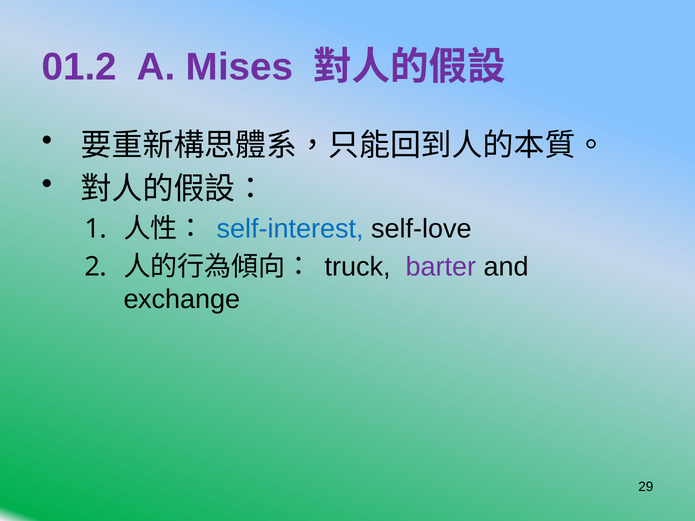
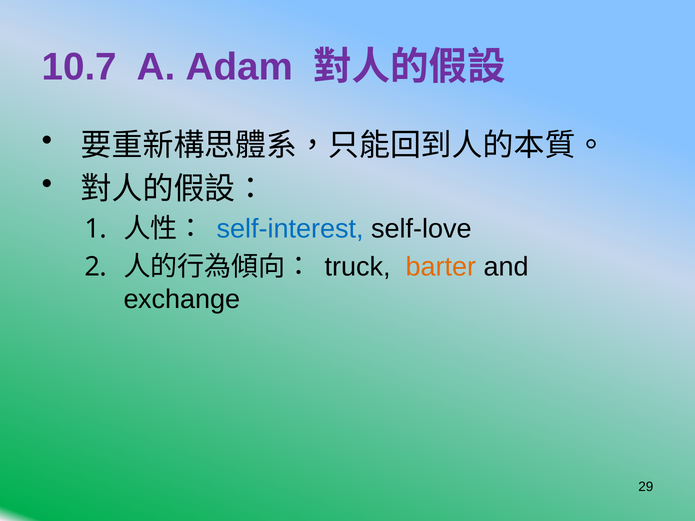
01.2: 01.2 -> 10.7
Mises: Mises -> Adam
barter colour: purple -> orange
